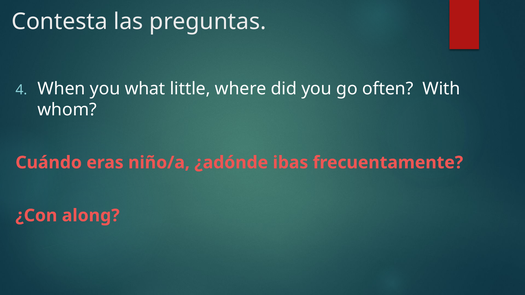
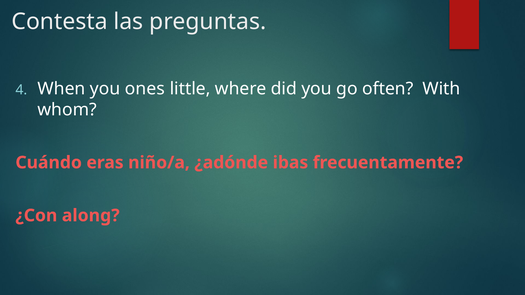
what: what -> ones
